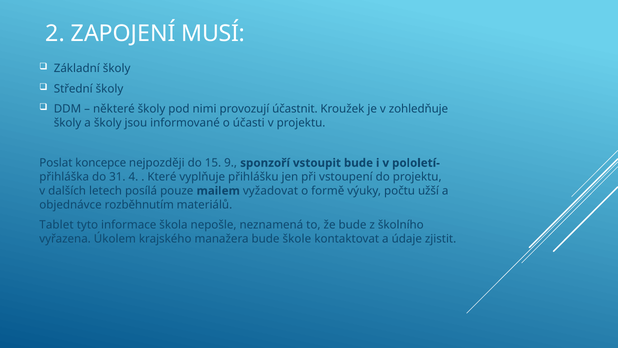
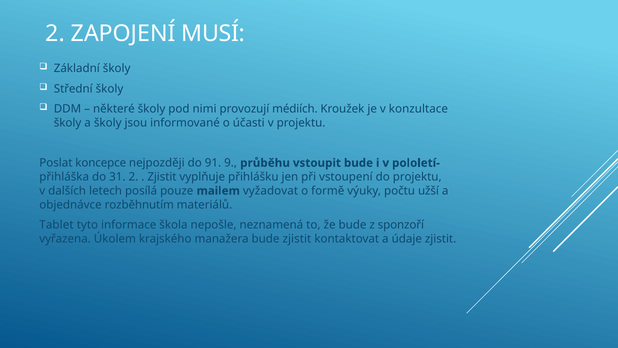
účastnit: účastnit -> médiích
zohledňuje: zohledňuje -> konzultace
15: 15 -> 91
sponzoří: sponzoří -> průběhu
31 4: 4 -> 2
Které at (162, 177): Které -> Zjistit
školního: školního -> sponzoří
bude škole: škole -> zjistit
